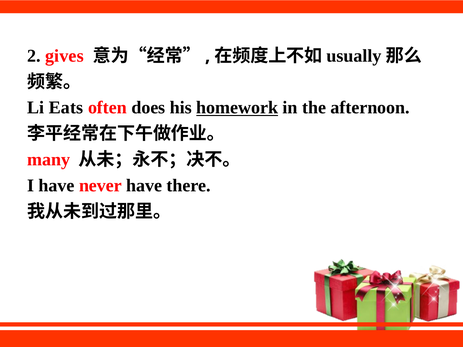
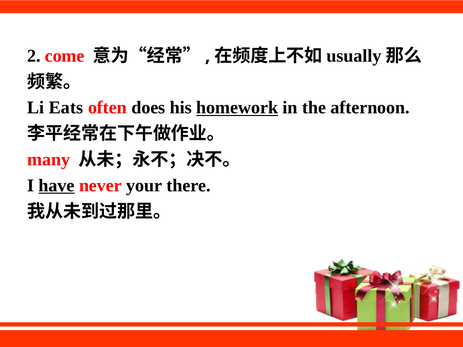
gives: gives -> come
have at (57, 186) underline: none -> present
never have: have -> your
